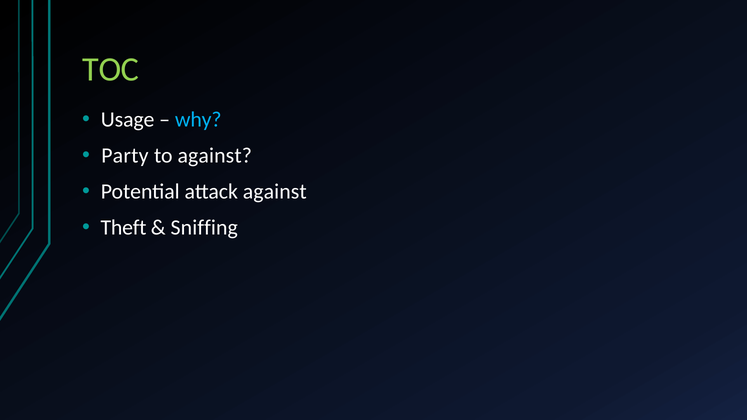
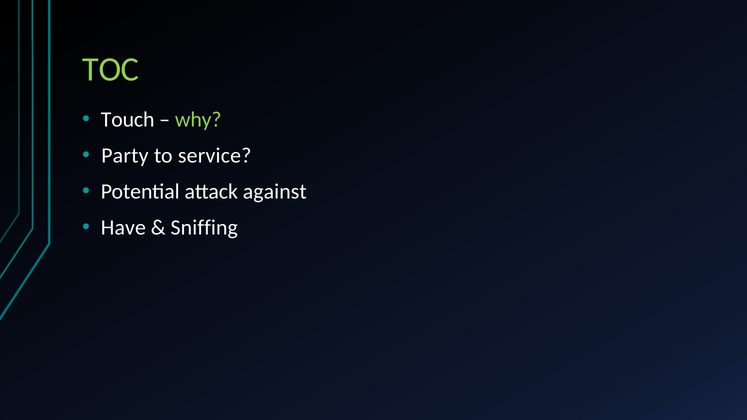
Usage: Usage -> Touch
why colour: light blue -> light green
to against: against -> service
Theft: Theft -> Have
